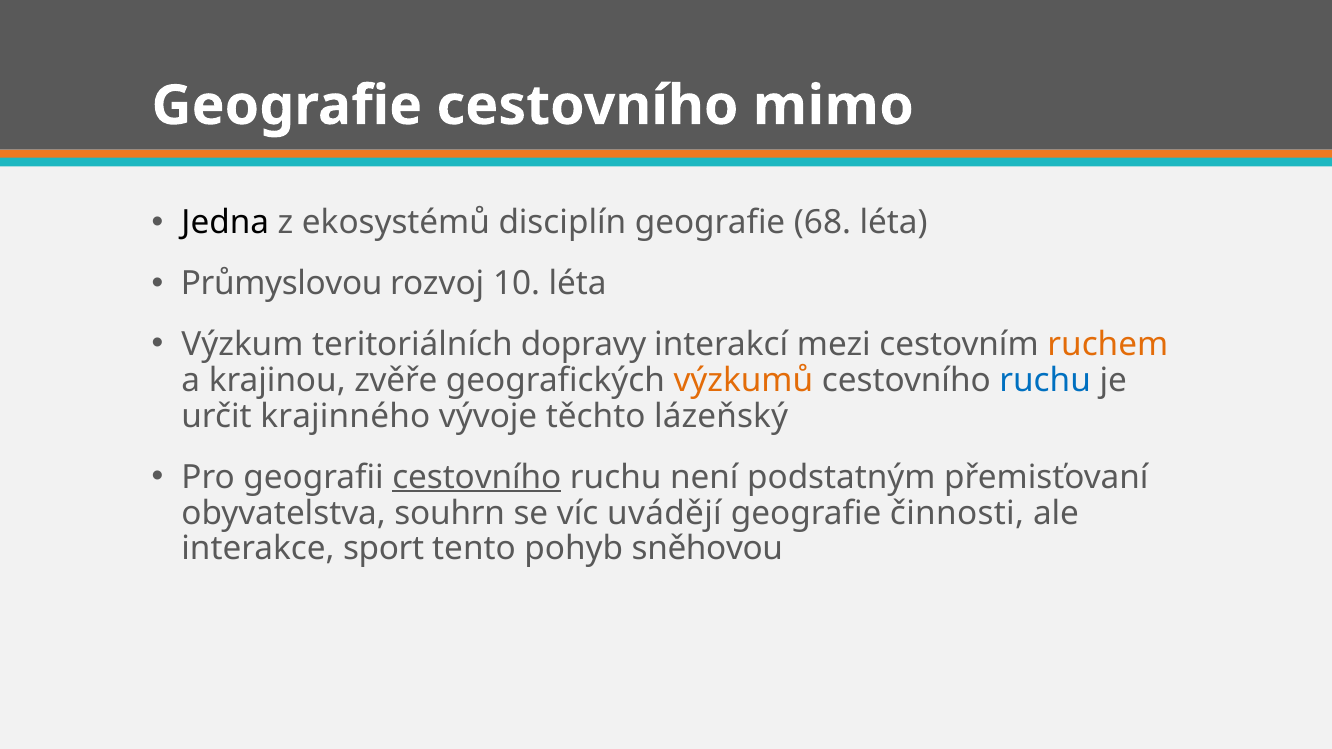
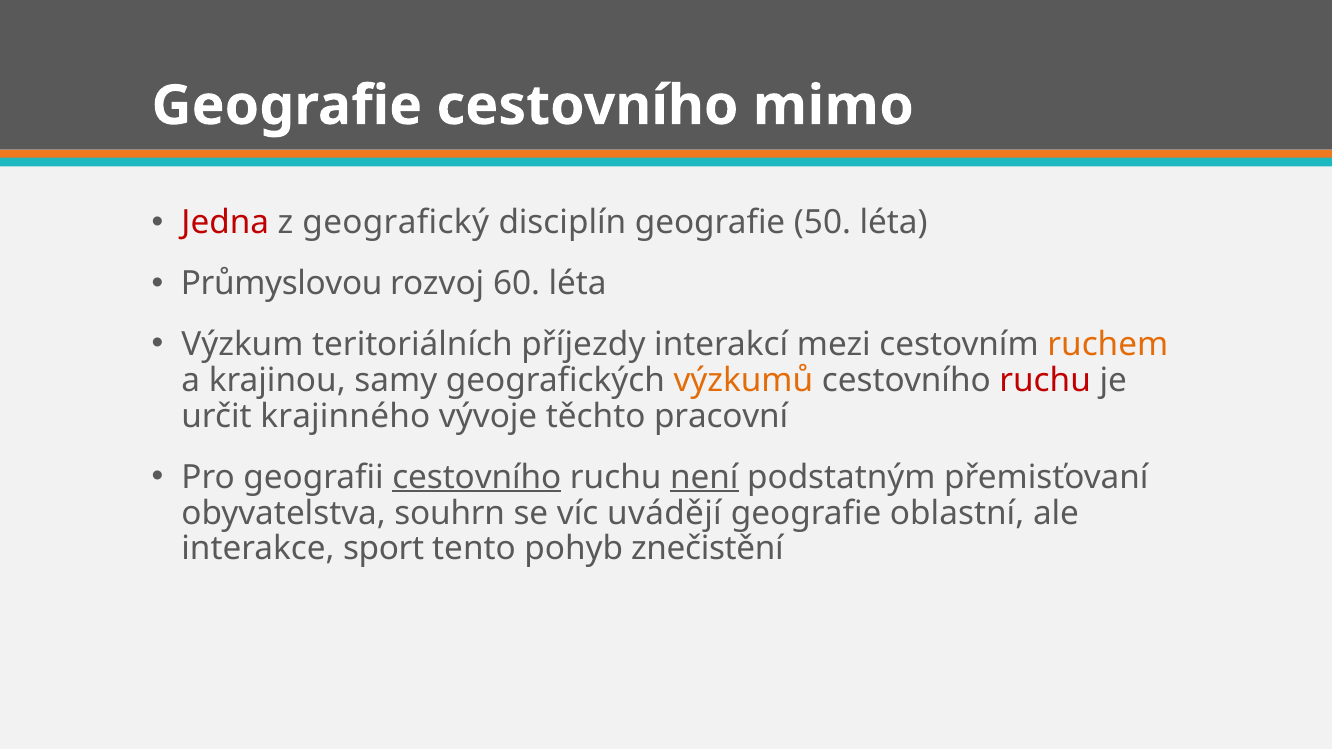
Jedna colour: black -> red
ekosystémů: ekosystémů -> geografický
68: 68 -> 50
10: 10 -> 60
dopravy: dopravy -> příjezdy
zvěře: zvěře -> samy
ruchu at (1045, 380) colour: blue -> red
lázeňský: lázeňský -> pracovní
není underline: none -> present
činnosti: činnosti -> oblastní
sněhovou: sněhovou -> znečistění
